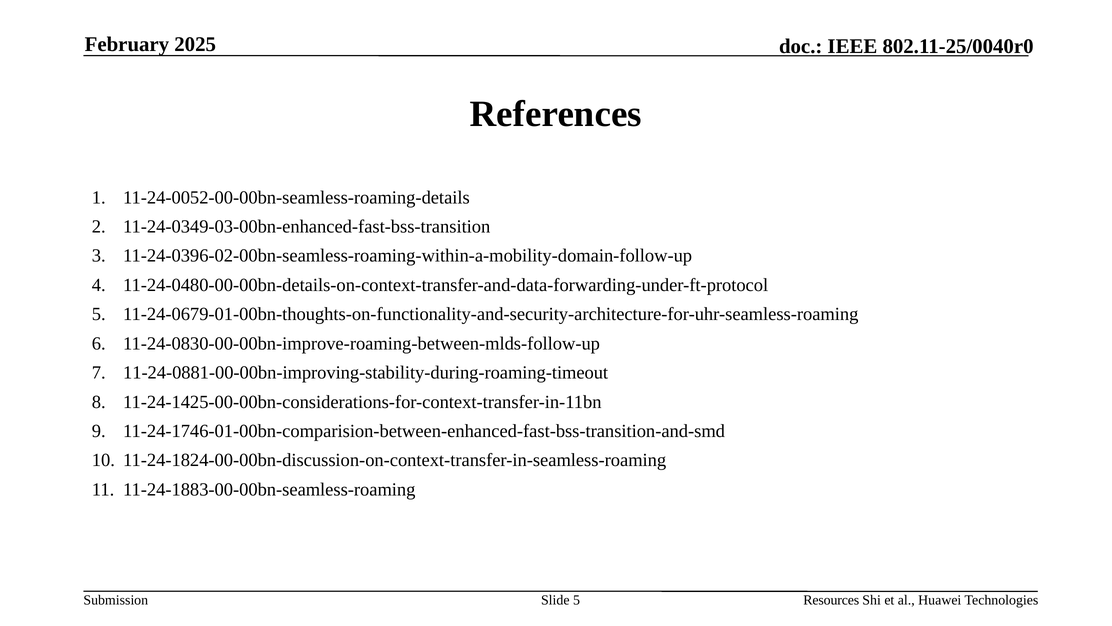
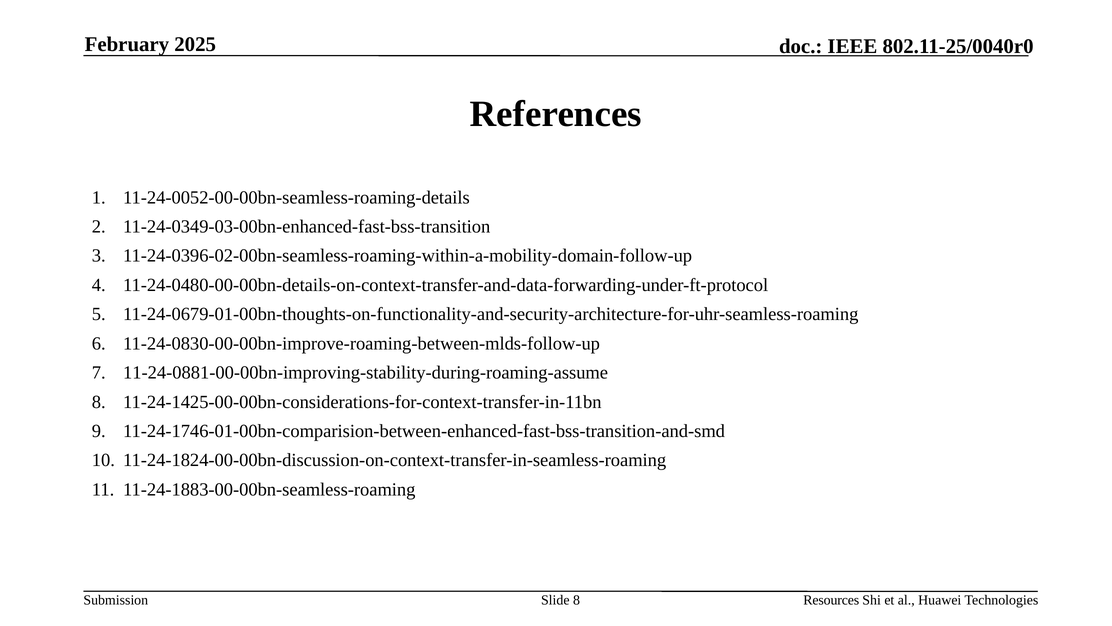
11-24-0881-00-00bn-improving-stability-during-roaming-timeout: 11-24-0881-00-00bn-improving-stability-during-roaming-timeout -> 11-24-0881-00-00bn-improving-stability-during-roaming-assume
Slide 5: 5 -> 8
